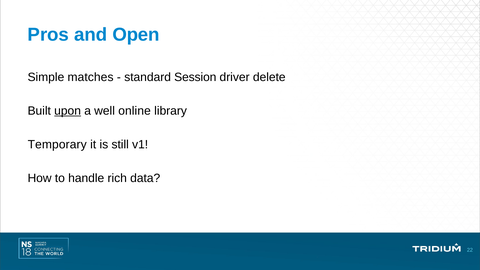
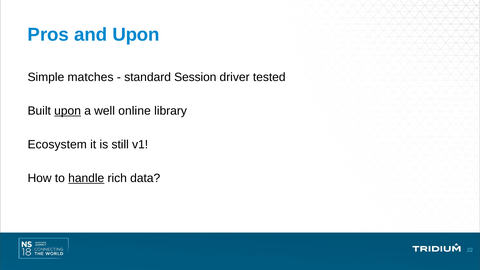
and Open: Open -> Upon
delete: delete -> tested
Temporary: Temporary -> Ecosystem
handle underline: none -> present
